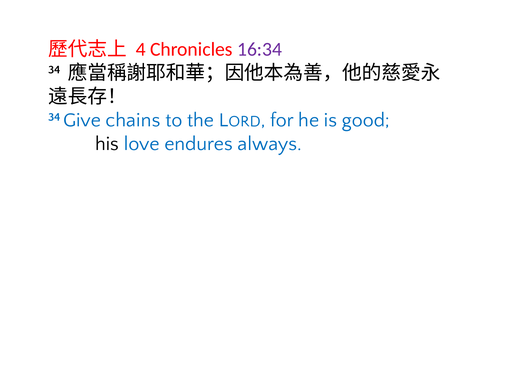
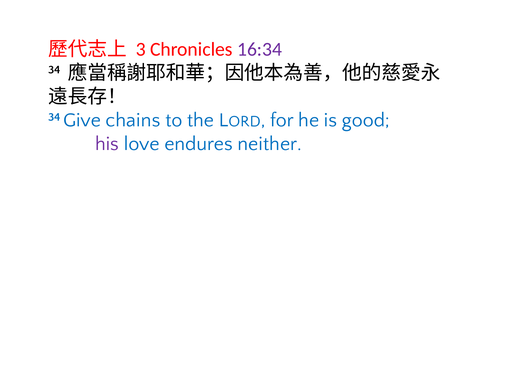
4: 4 -> 3
his colour: black -> purple
always: always -> neither
